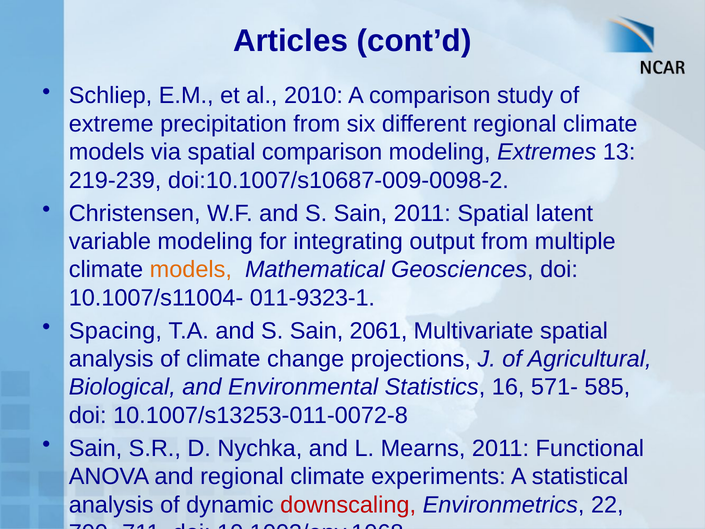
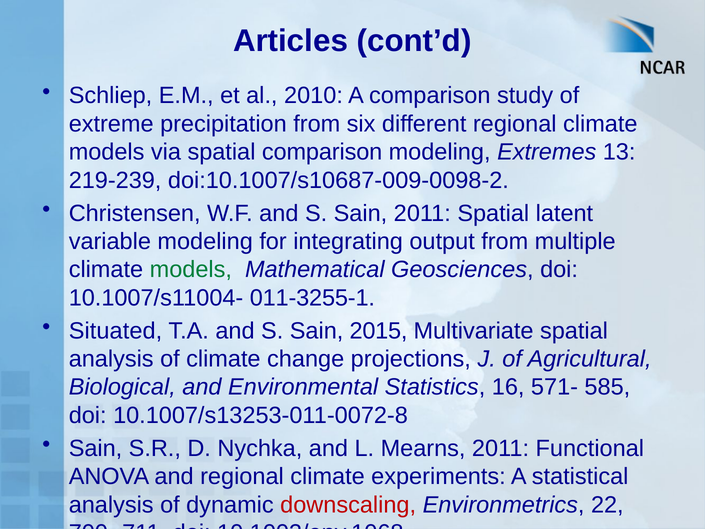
models at (191, 270) colour: orange -> green
011-9323-1: 011-9323-1 -> 011-3255-1
Spacing: Spacing -> Situated
2061: 2061 -> 2015
